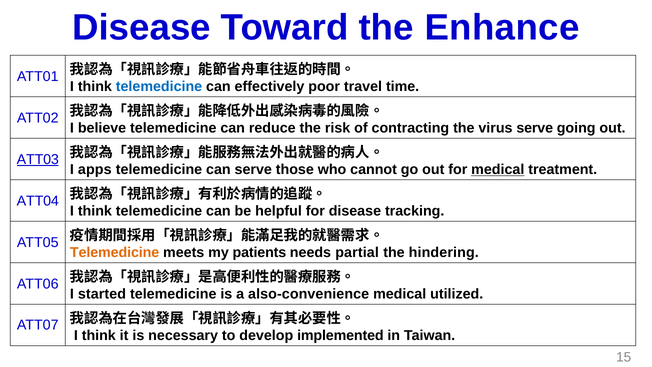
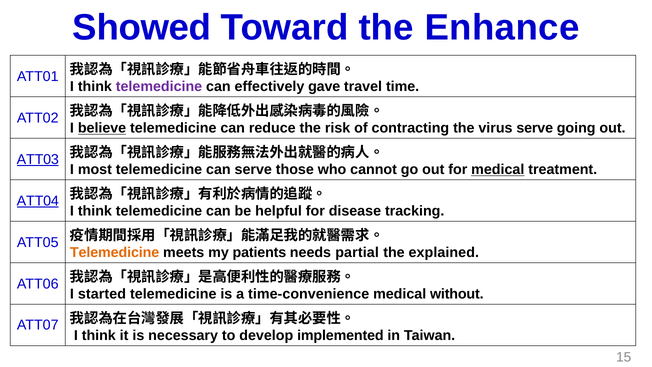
Disease at (142, 28): Disease -> Showed
telemedicine at (159, 87) colour: blue -> purple
poor: poor -> gave
believe underline: none -> present
apps: apps -> most
ATT04 underline: none -> present
hindering: hindering -> explained
also-convenience: also-convenience -> time-convenience
utilized: utilized -> without
